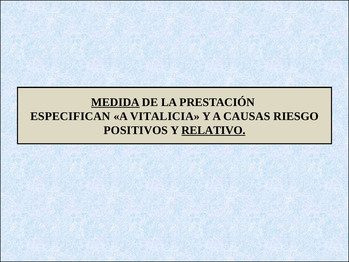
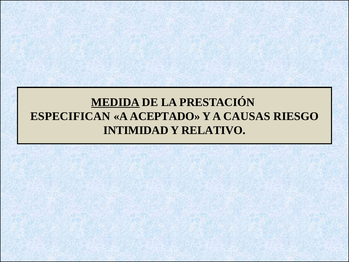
VITALICIA: VITALICIA -> ACEPTADO
POSITIVOS: POSITIVOS -> INTIMIDAD
RELATIVO underline: present -> none
